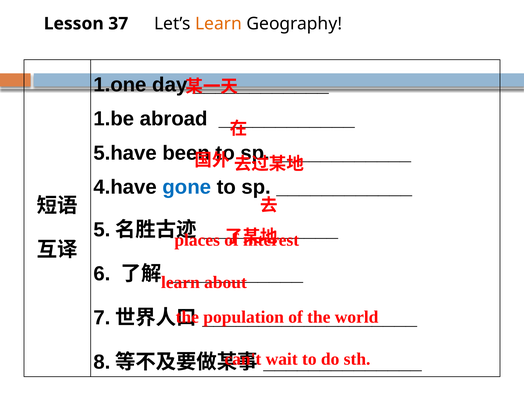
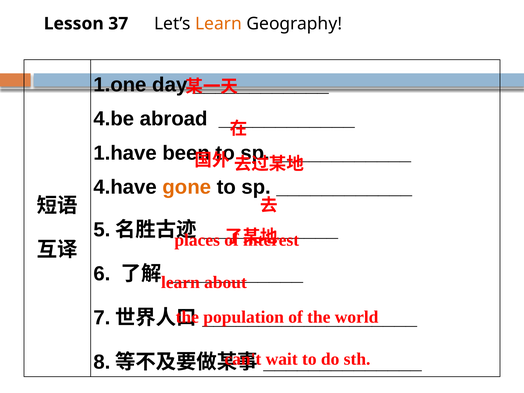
1.be: 1.be -> 4.be
5.have: 5.have -> 1.have
gone colour: blue -> orange
